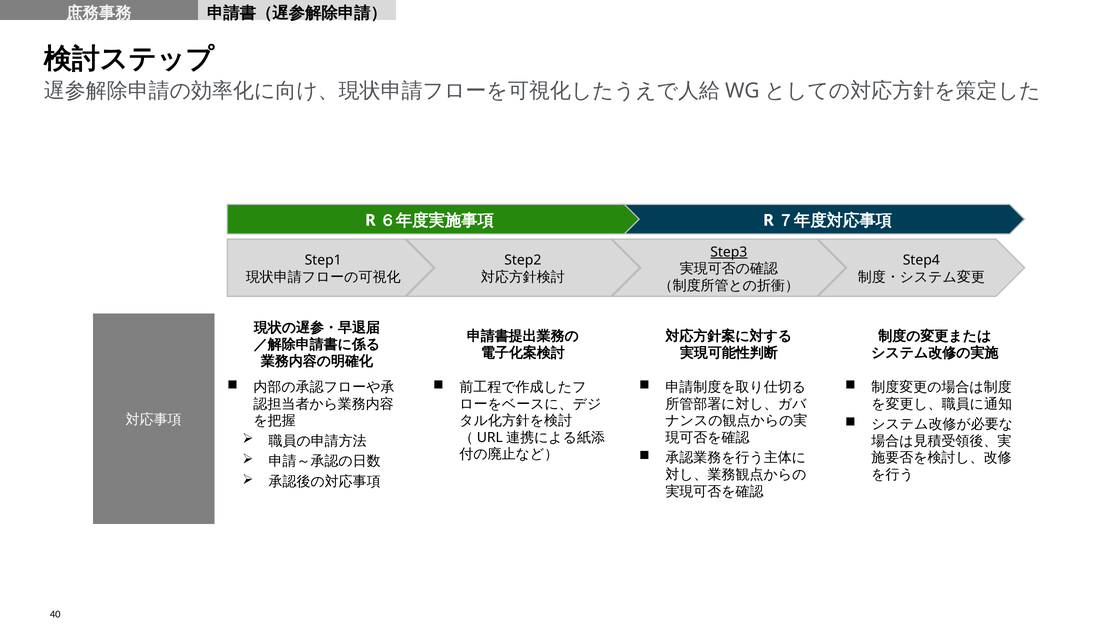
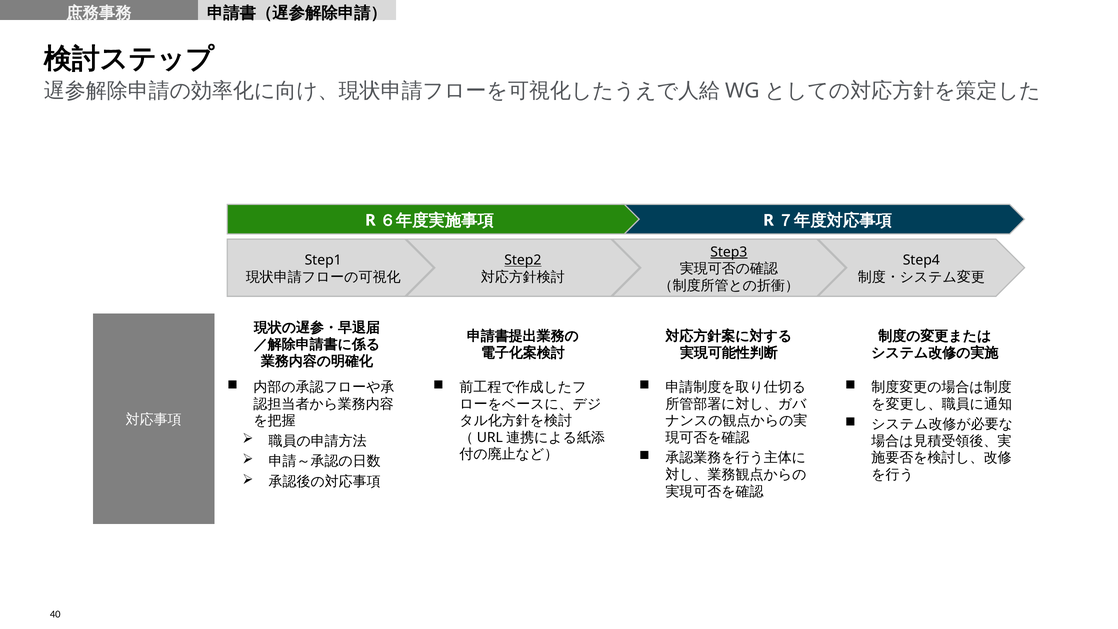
Step2 underline: none -> present
